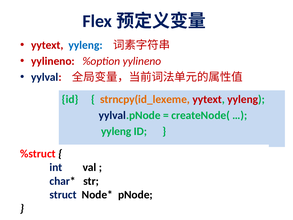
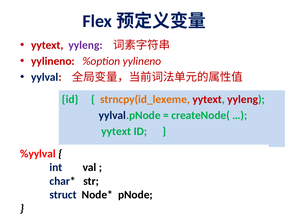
yyleng at (86, 45) colour: blue -> purple
yyleng at (116, 131): yyleng -> yytext
%struct: %struct -> %yylval
